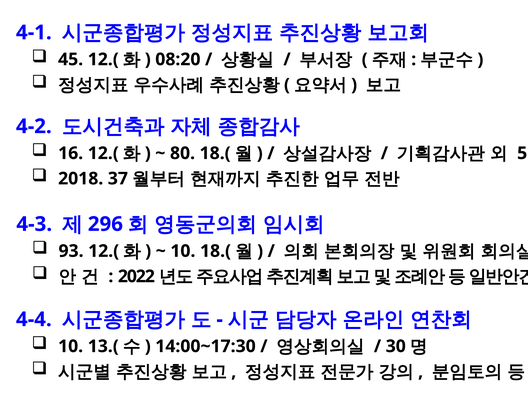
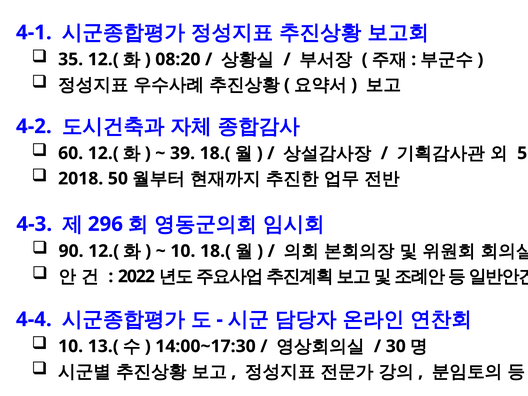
45: 45 -> 35
16: 16 -> 60
80: 80 -> 39
37: 37 -> 50
93: 93 -> 90
